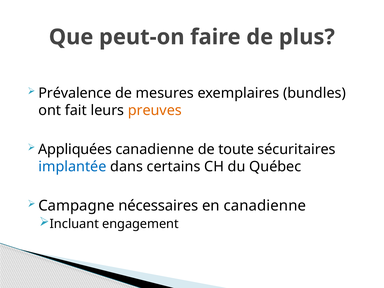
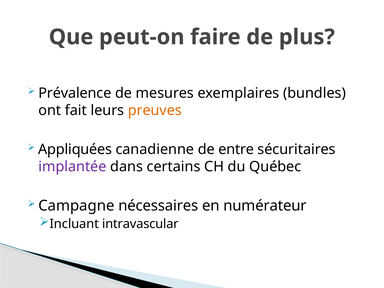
toute: toute -> entre
implantée colour: blue -> purple
en canadienne: canadienne -> numérateur
engagement: engagement -> intravascular
